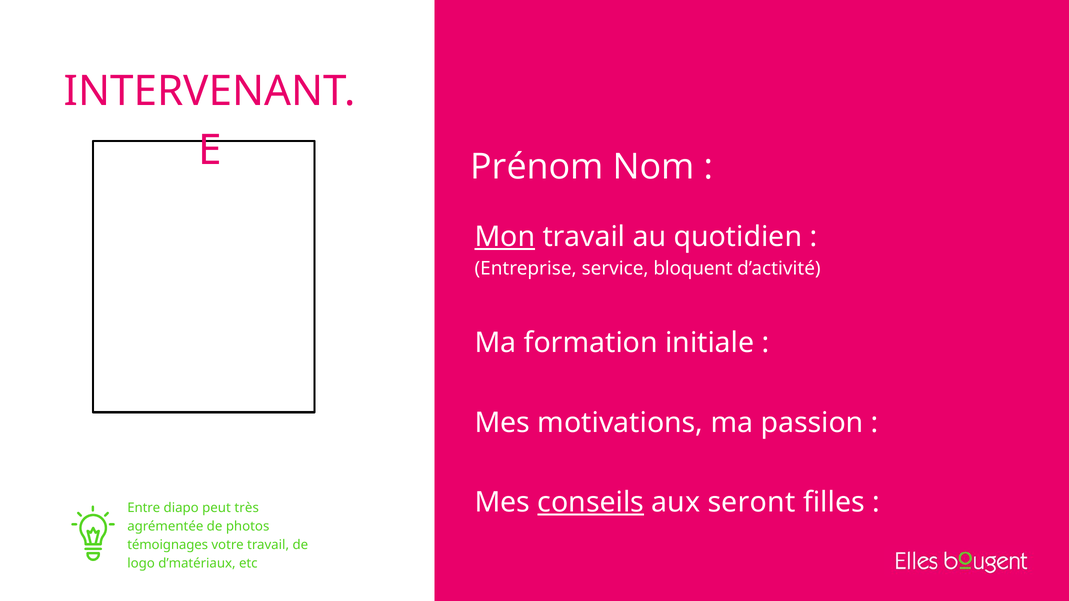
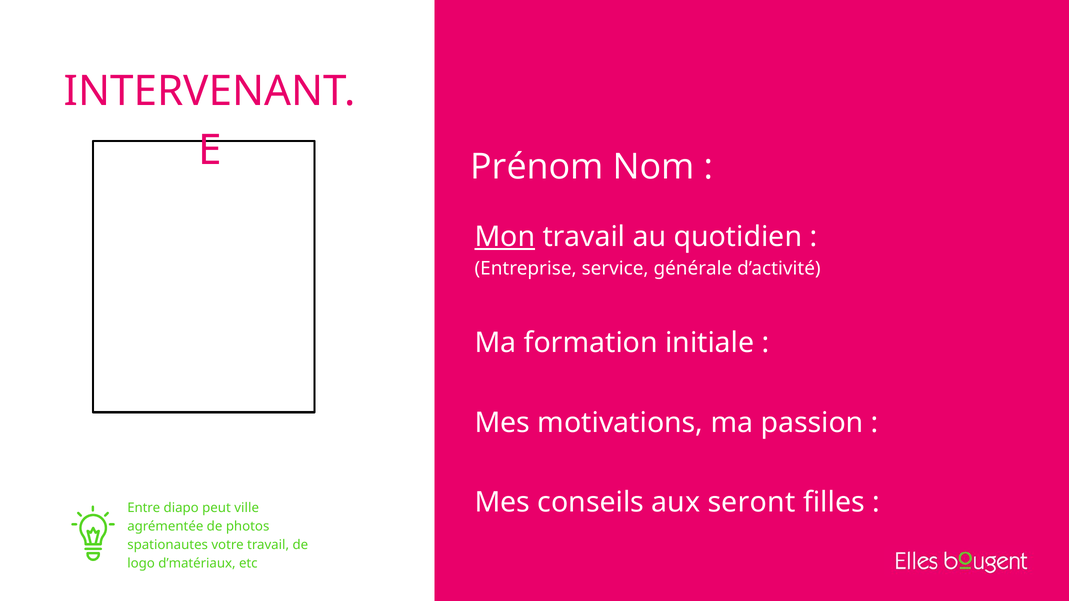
bloquent: bloquent -> générale
conseils underline: present -> none
très: très -> ville
témoignages: témoignages -> spationautes
